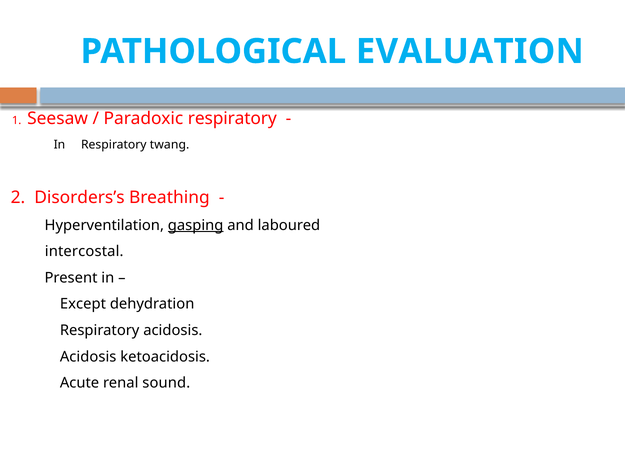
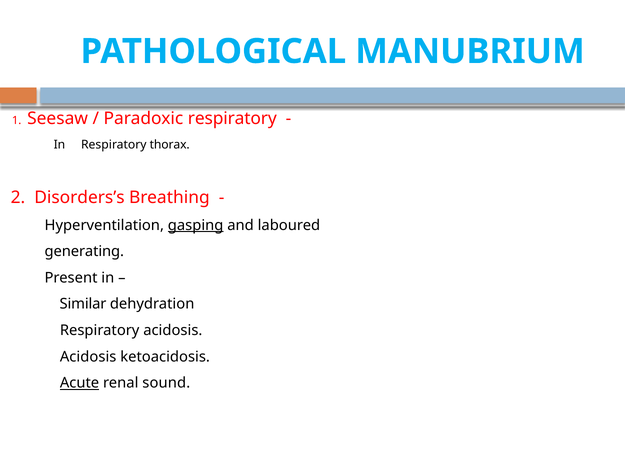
EVALUATION: EVALUATION -> MANUBRIUM
twang: twang -> thorax
intercostal: intercostal -> generating
Except: Except -> Similar
Acute underline: none -> present
